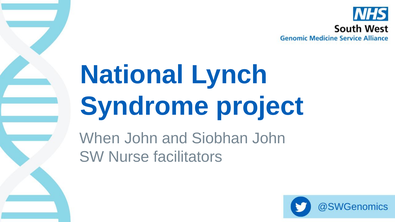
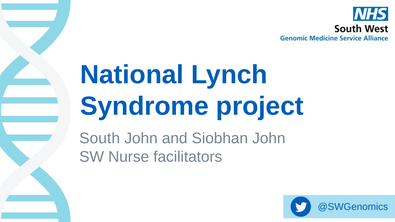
When: When -> South
